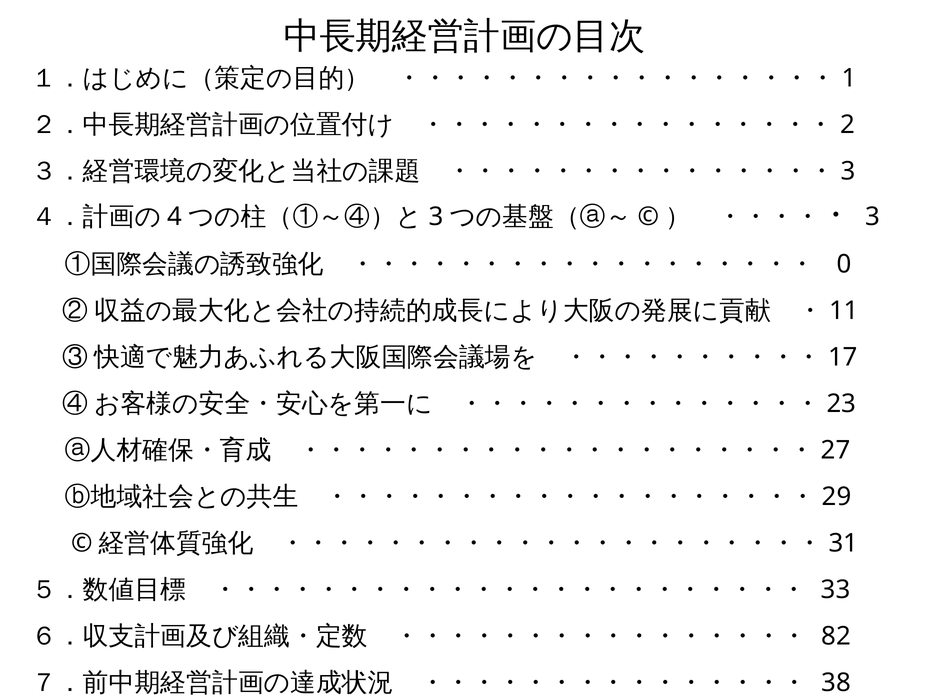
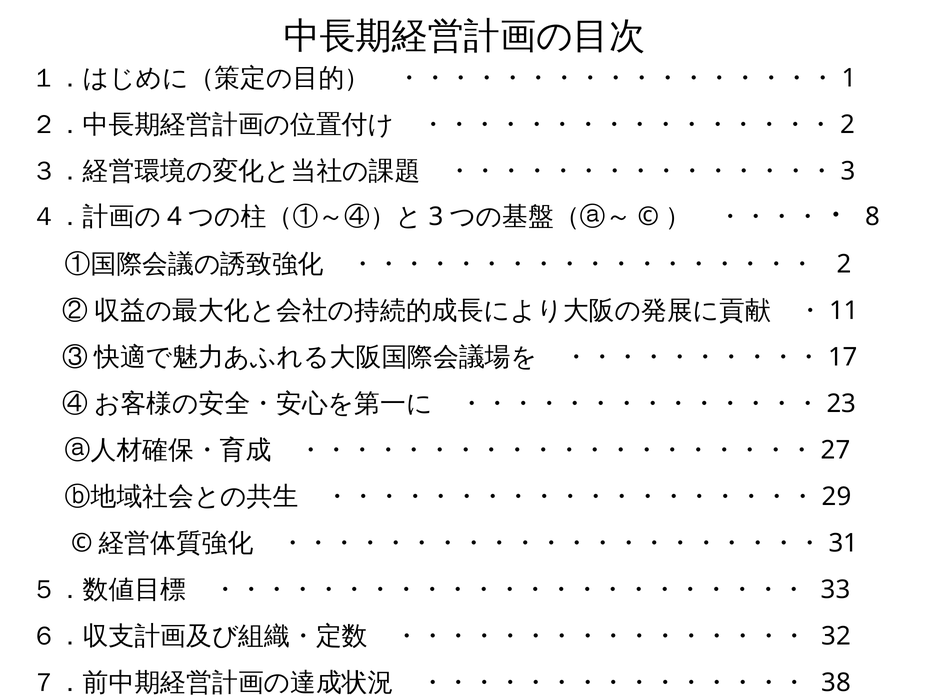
3: 3 -> 8
0: 0 -> 2
82: 82 -> 32
